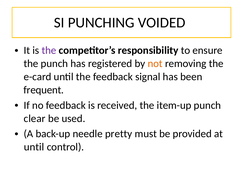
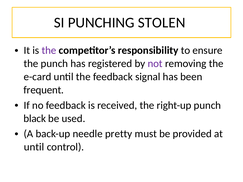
VOIDED: VOIDED -> STOLEN
not colour: orange -> purple
item-up: item-up -> right-up
clear: clear -> black
